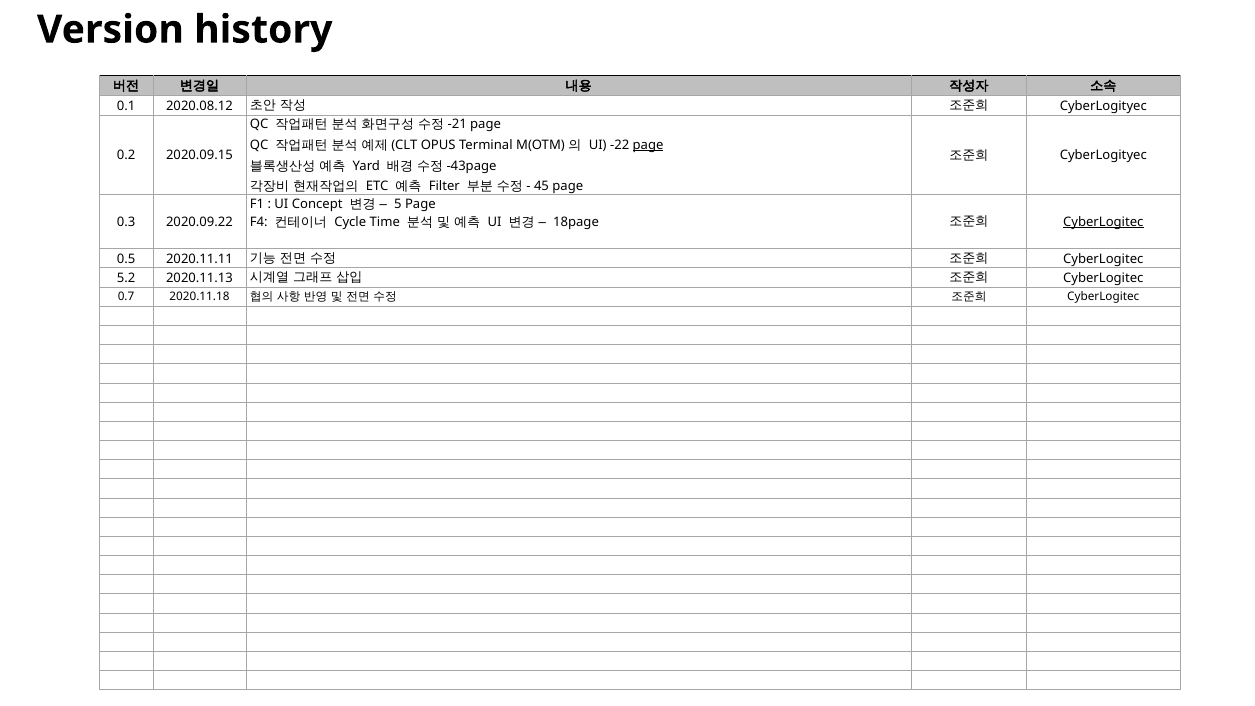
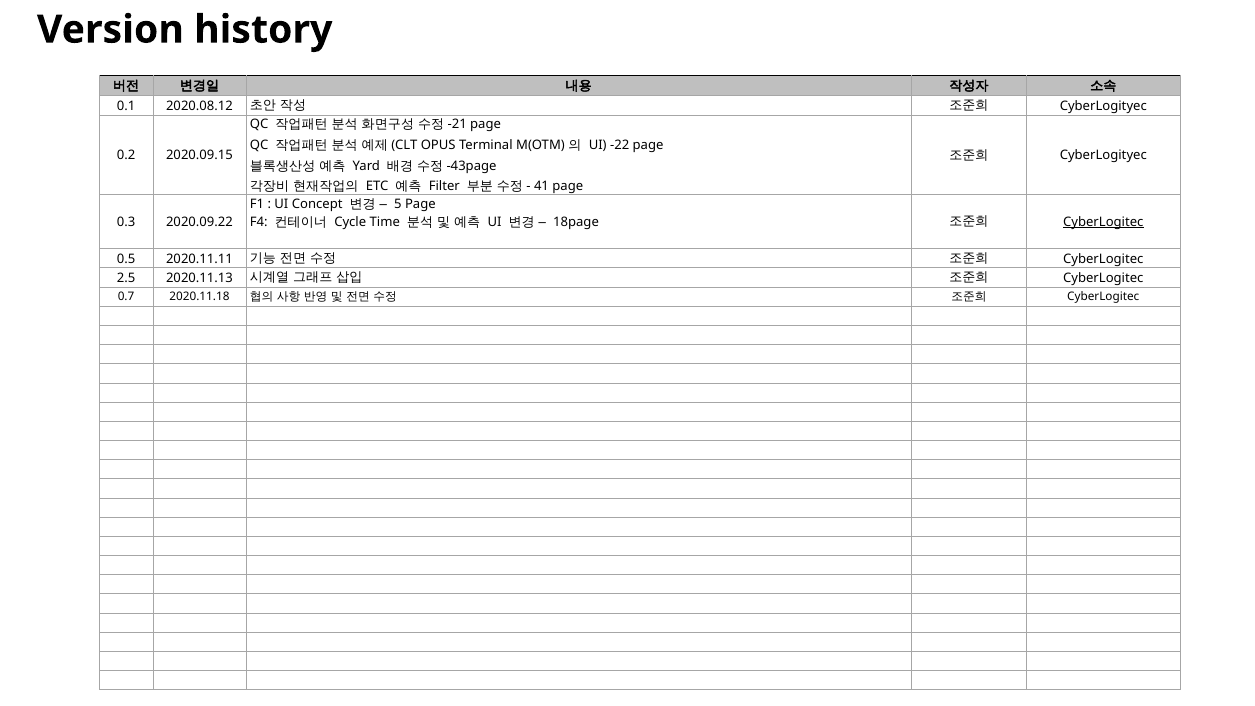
page at (648, 145) underline: present -> none
45: 45 -> 41
5.2: 5.2 -> 2.5
